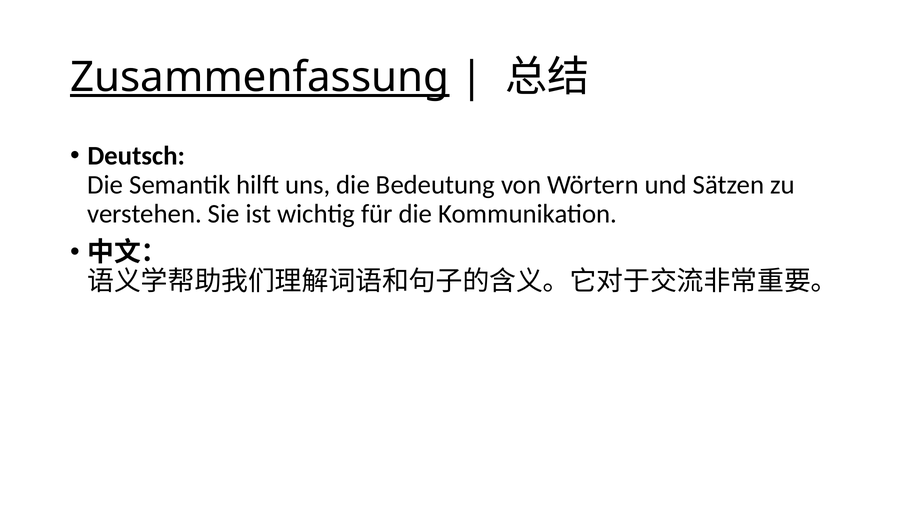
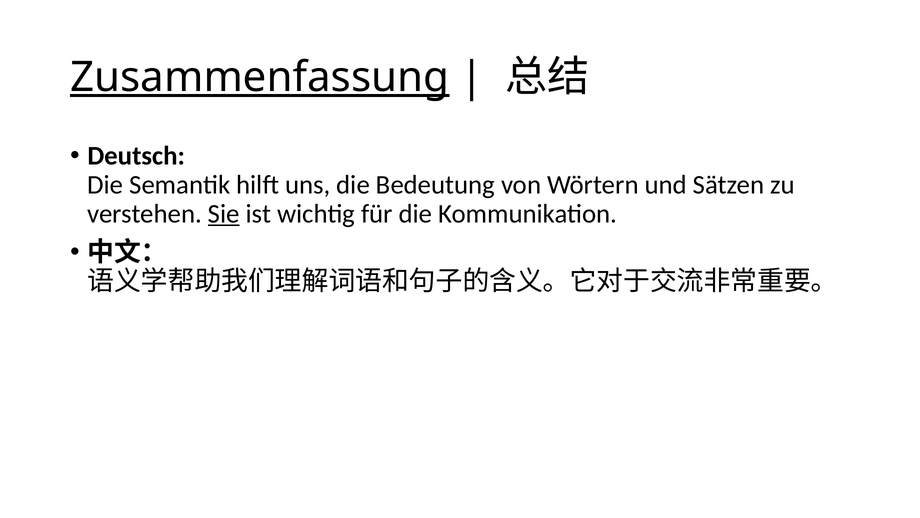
Sie underline: none -> present
